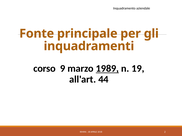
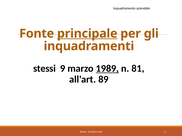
principale underline: none -> present
corso: corso -> stessi
19: 19 -> 81
44: 44 -> 89
